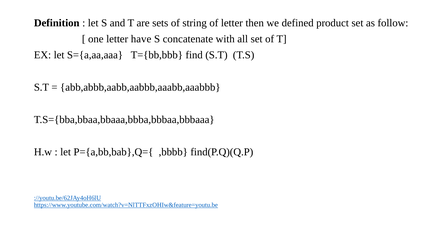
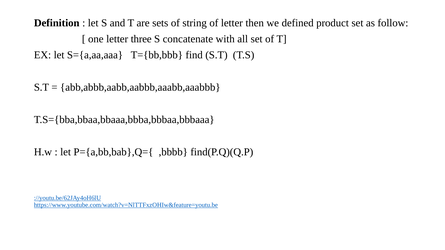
have: have -> three
